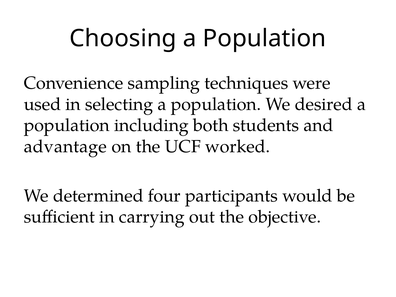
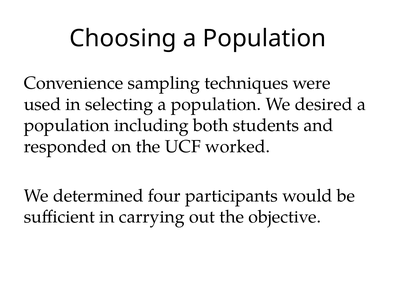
advantage: advantage -> responded
